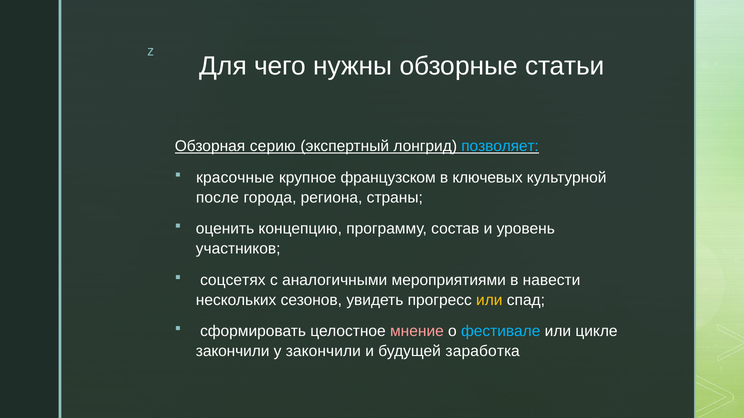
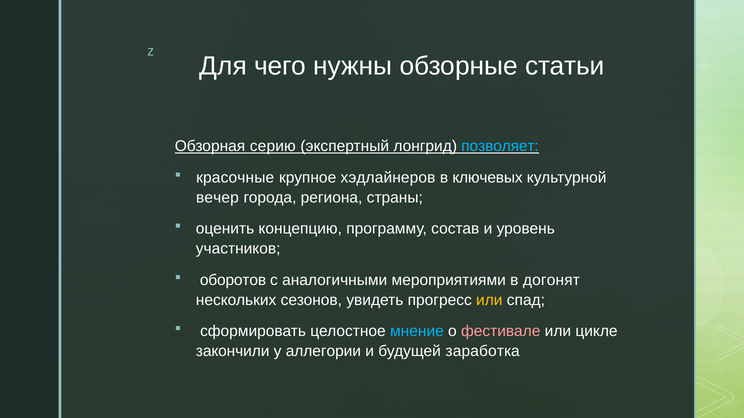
французском: французском -> хэдлайнеров
после: после -> вечер
соцсетях: соцсетях -> оборотов
навести: навести -> догонят
мнение colour: pink -> light blue
фестивале colour: light blue -> pink
у закончили: закончили -> аллегории
